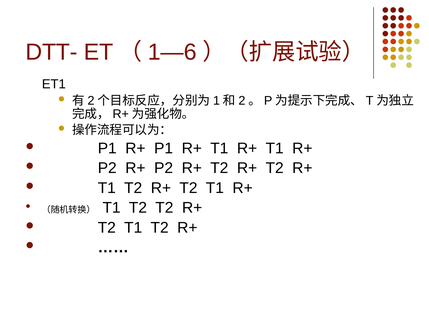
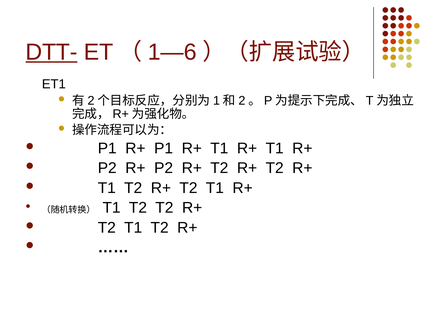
DTT- underline: none -> present
